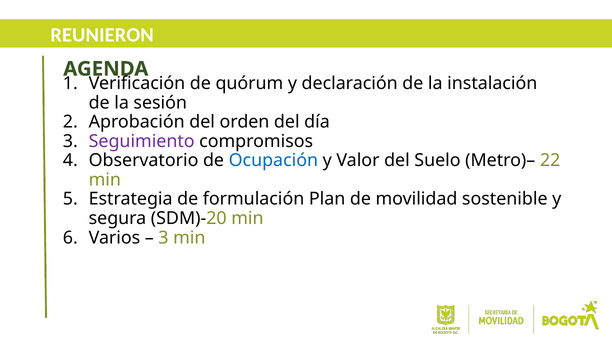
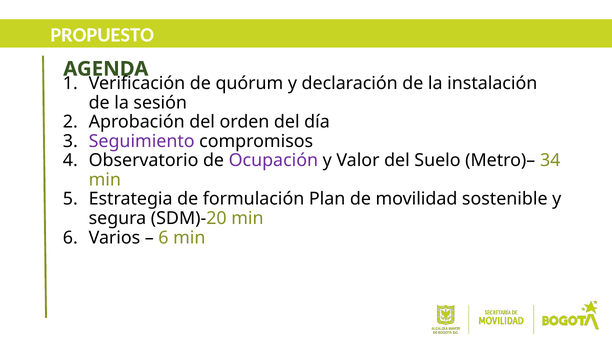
REUNIERON: REUNIERON -> PROPUESTO
Ocupación colour: blue -> purple
22: 22 -> 34
3 at (163, 238): 3 -> 6
